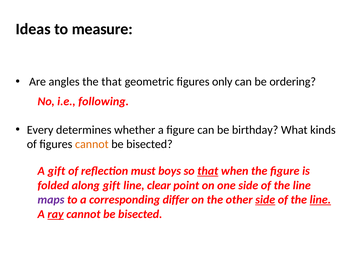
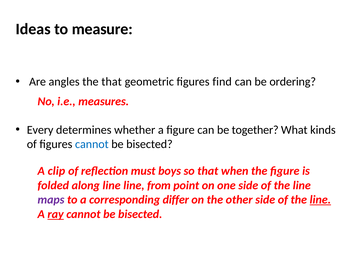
only: only -> find
following: following -> measures
birthday: birthday -> together
cannot at (92, 144) colour: orange -> blue
A gift: gift -> clip
that at (208, 170) underline: present -> none
along gift: gift -> line
clear: clear -> from
side at (265, 199) underline: present -> none
